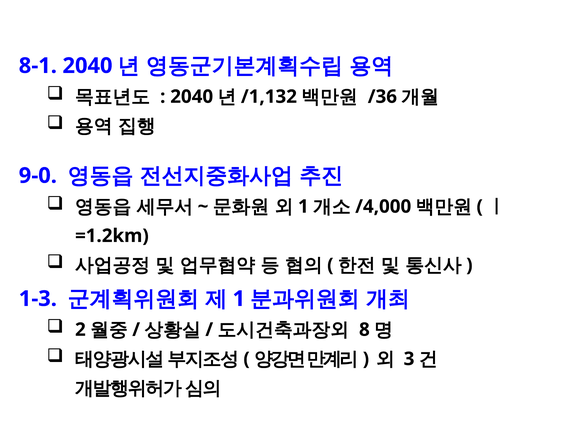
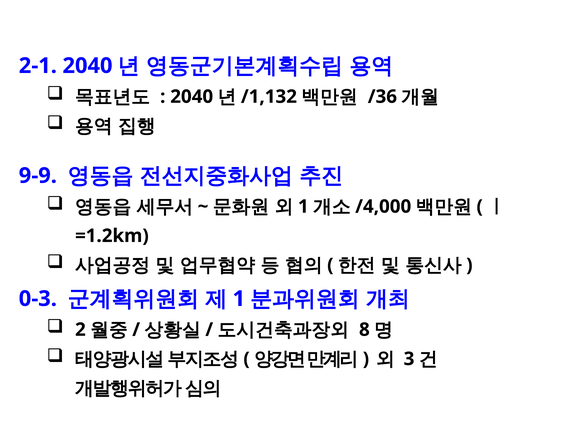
8-1: 8-1 -> 2-1
9-0: 9-0 -> 9-9
1-3: 1-3 -> 0-3
